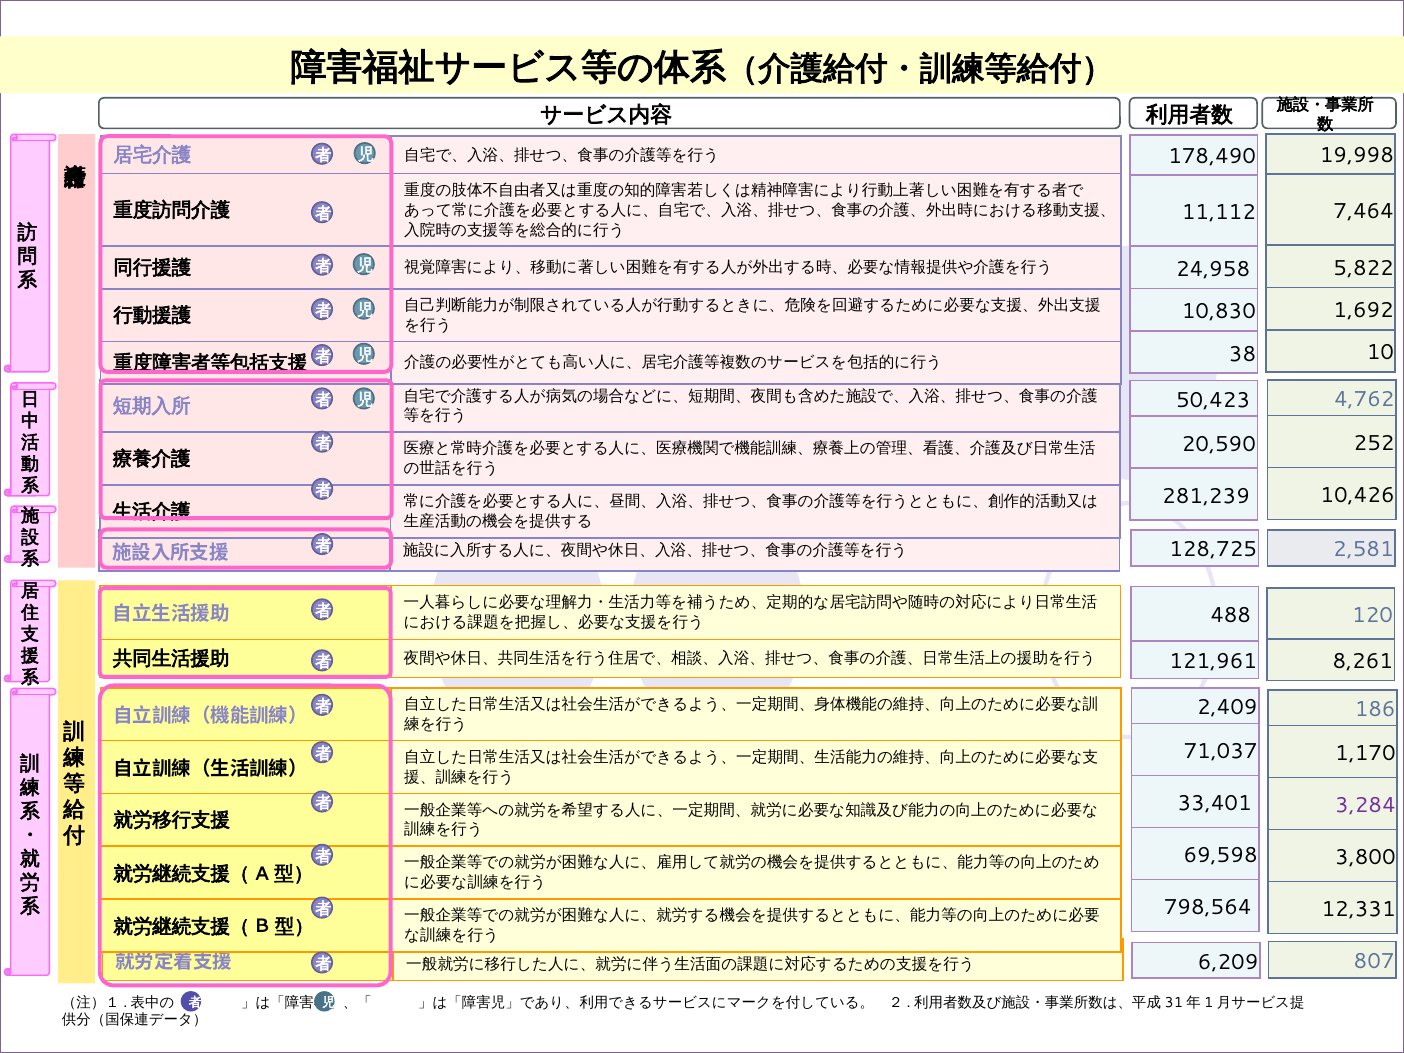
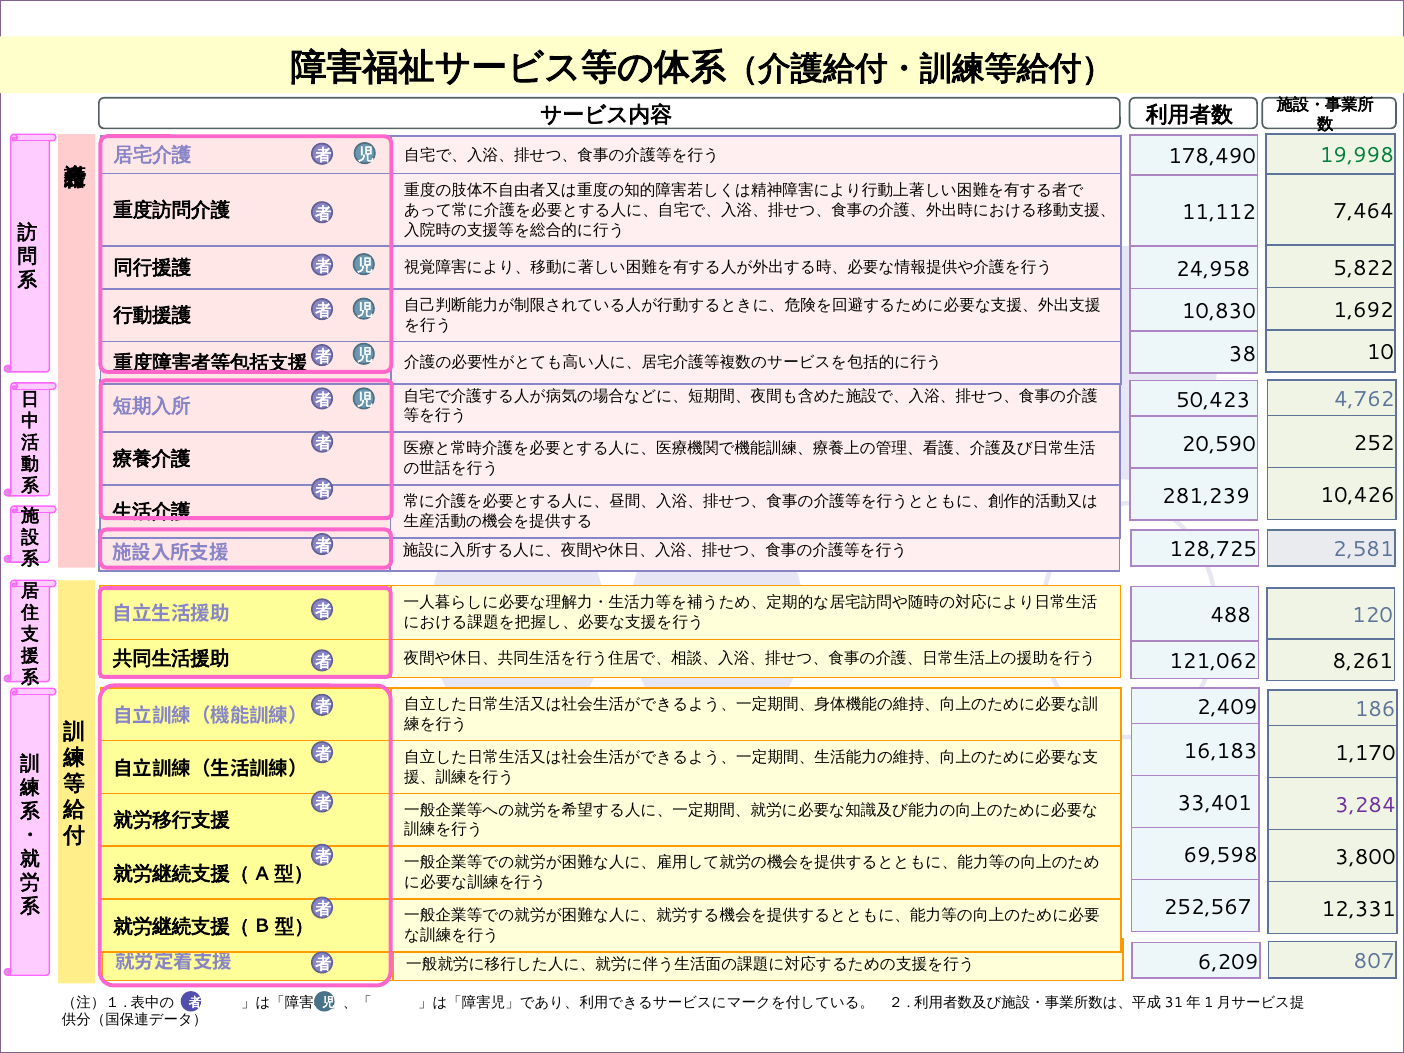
19,998 colour: black -> green
121,961: 121,961 -> 121,062
71,037: 71,037 -> 16,183
798,564: 798,564 -> 252,567
